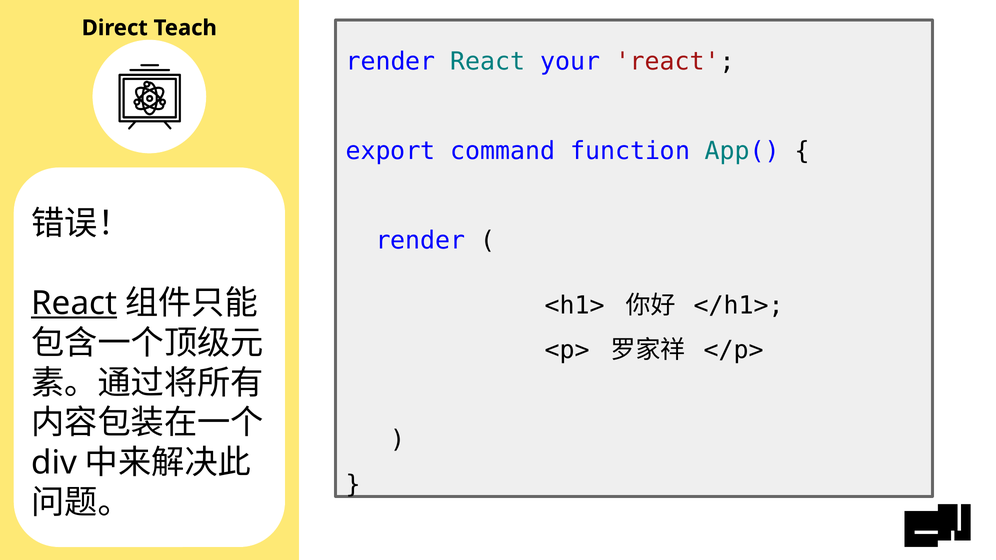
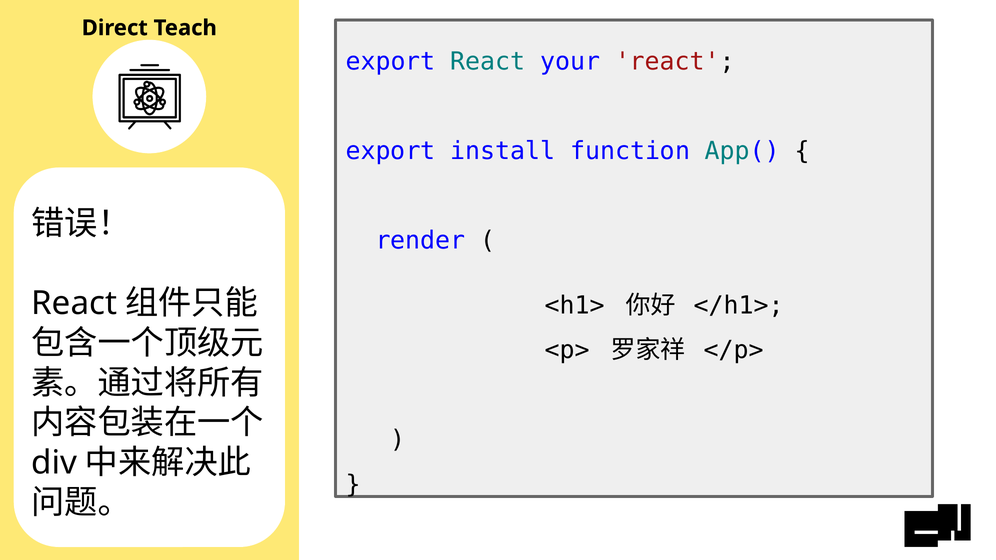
render at (391, 62): render -> export
command: command -> install
React at (74, 304) underline: present -> none
